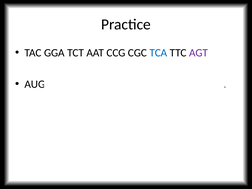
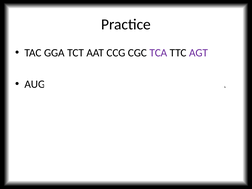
TCA colour: blue -> purple
